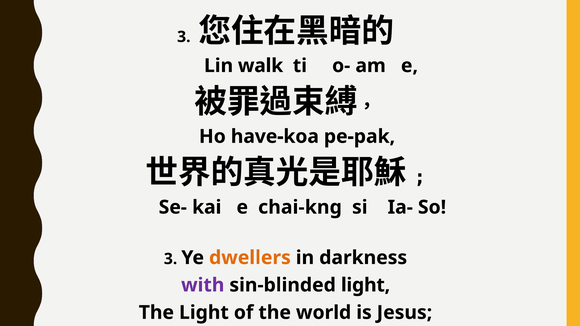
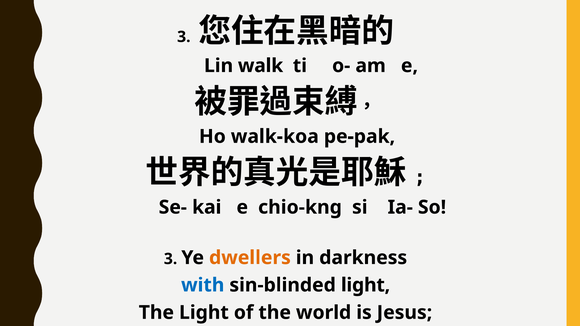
have-koa: have-koa -> walk-koa
chai-kng: chai-kng -> chio-kng
with colour: purple -> blue
